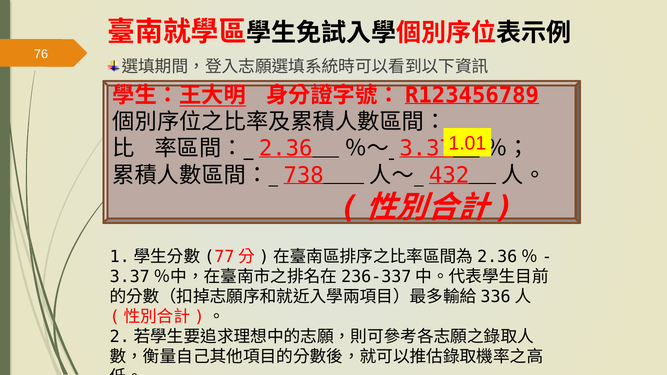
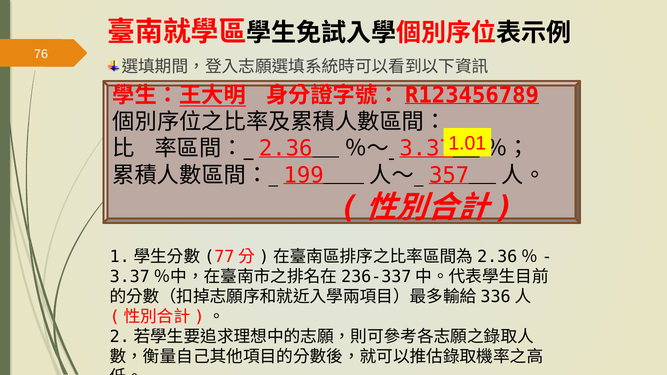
738: 738 -> 199
432: 432 -> 357
